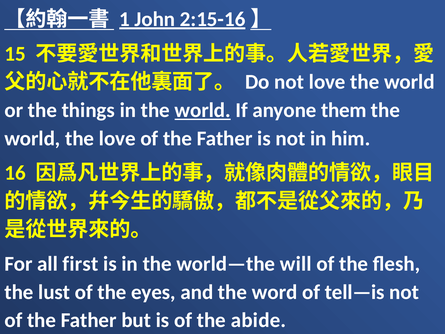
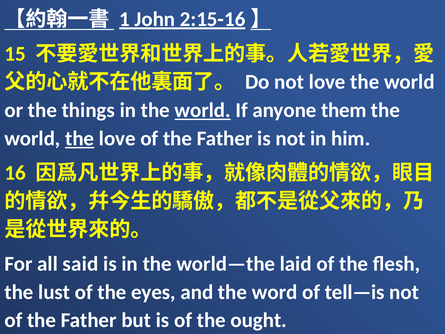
the at (80, 138) underline: none -> present
first: first -> said
will: will -> laid
abide: abide -> ought
